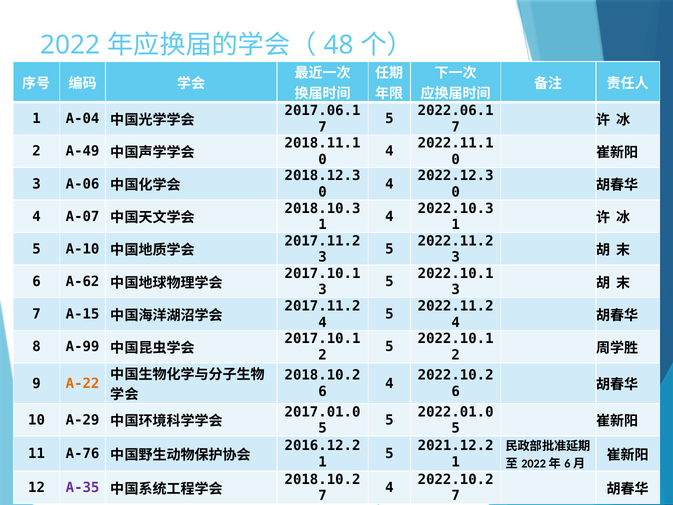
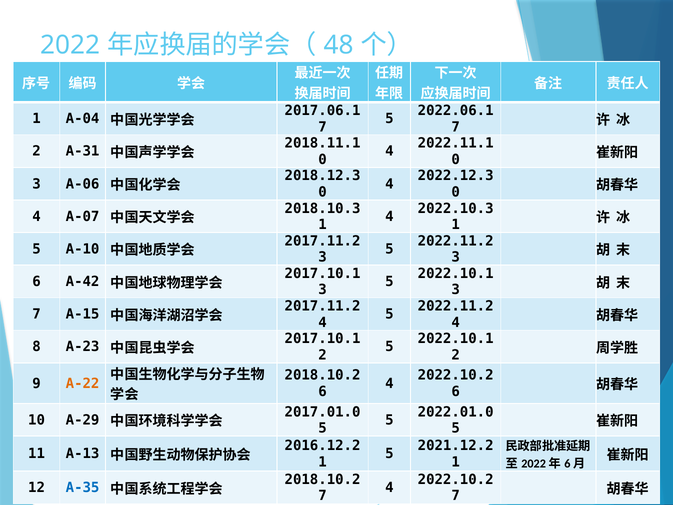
A-49: A-49 -> A-31
A-62: A-62 -> A-42
A-99: A-99 -> A-23
A-76: A-76 -> A-13
A-35 colour: purple -> blue
